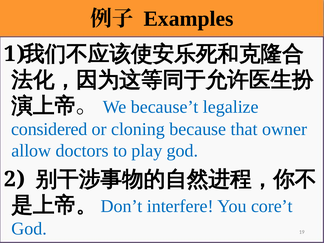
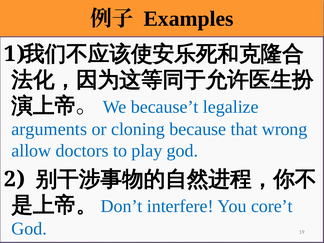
considered: considered -> arguments
owner: owner -> wrong
